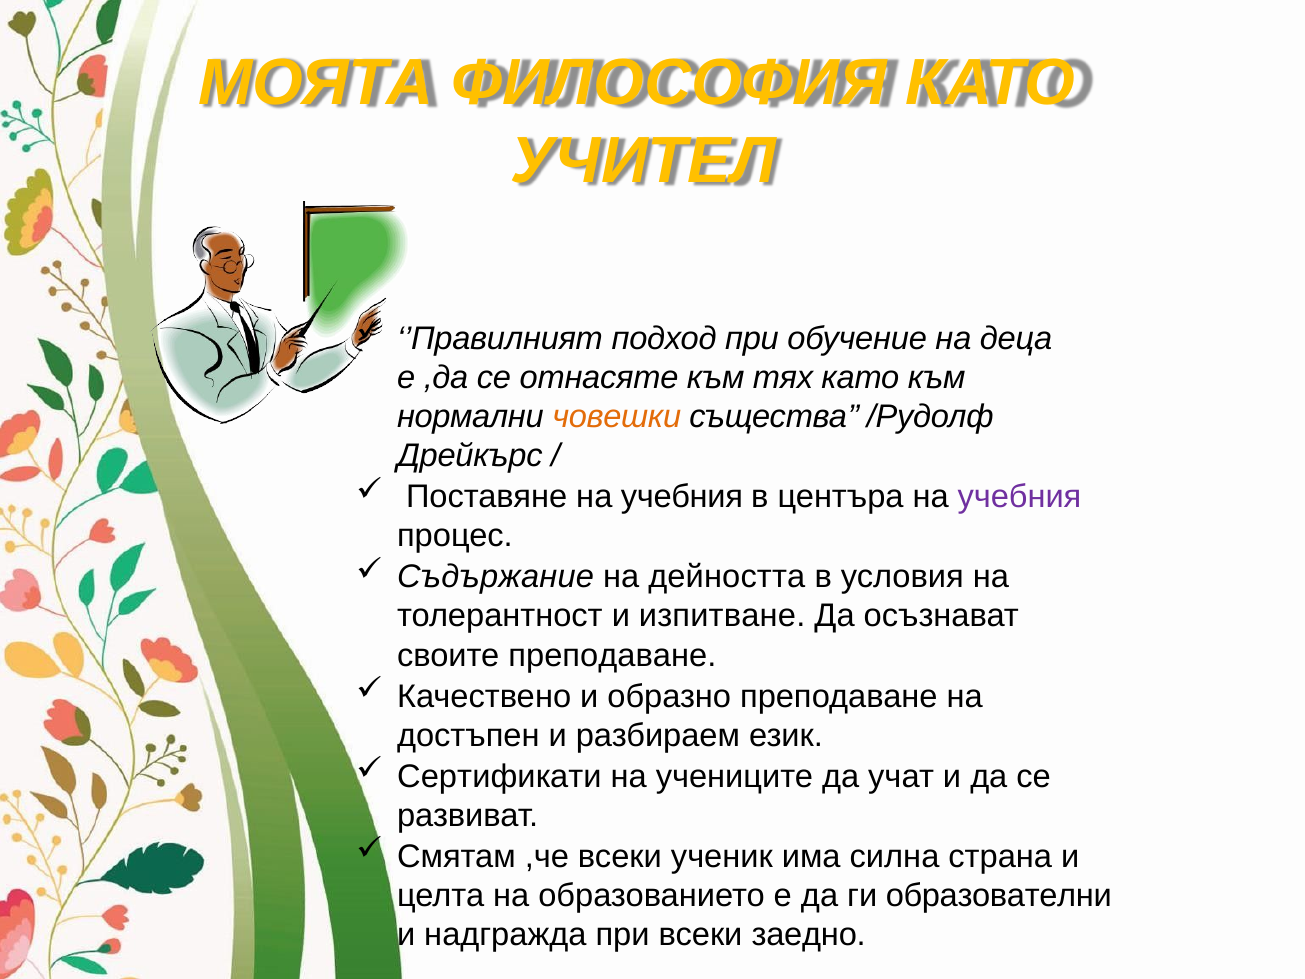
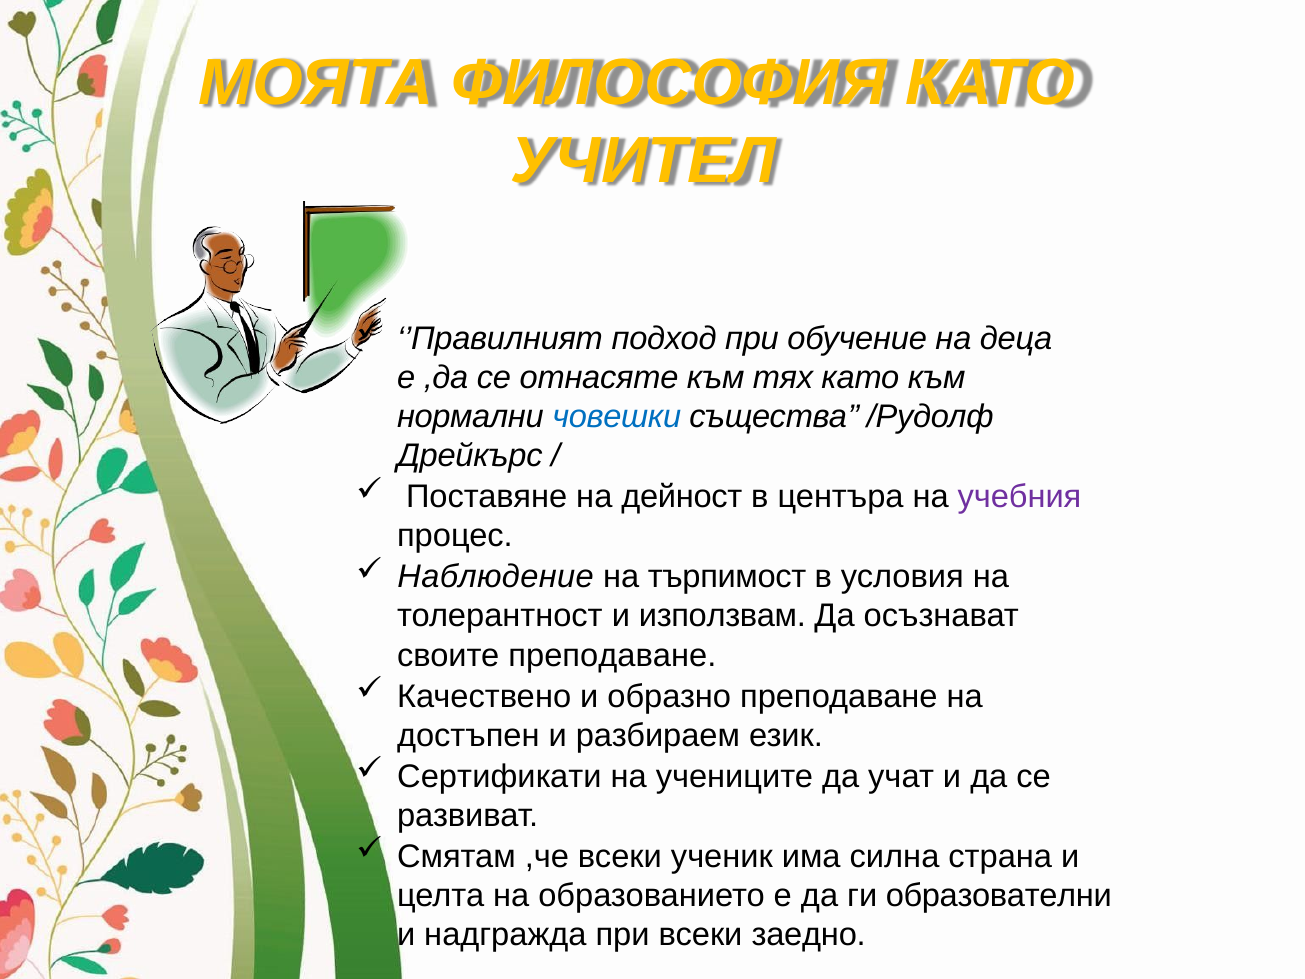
човешки colour: orange -> blue
Поставяне на учебния: учебния -> дейност
Съдържание: Съдържание -> Наблюдение
дейността: дейността -> търпимост
изпитване: изпитване -> използвам
